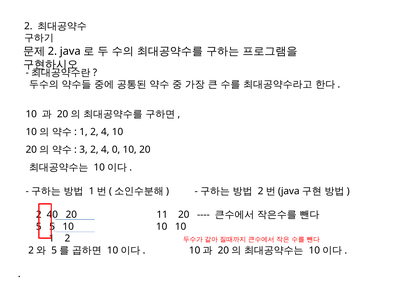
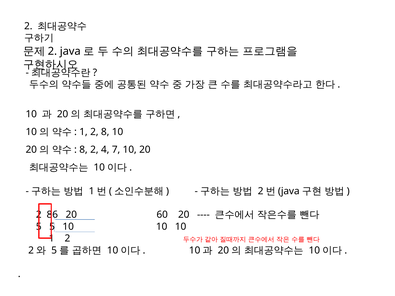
1 2 4: 4 -> 8
3 at (83, 150): 3 -> 8
0: 0 -> 7
40: 40 -> 86
11: 11 -> 60
